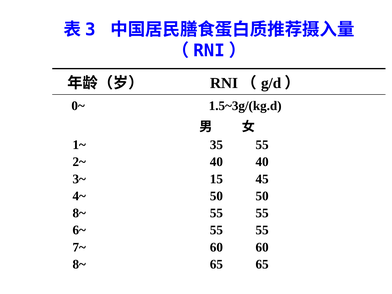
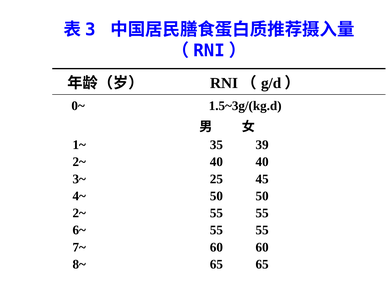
35 55: 55 -> 39
15: 15 -> 25
8~ at (79, 213): 8~ -> 2~
